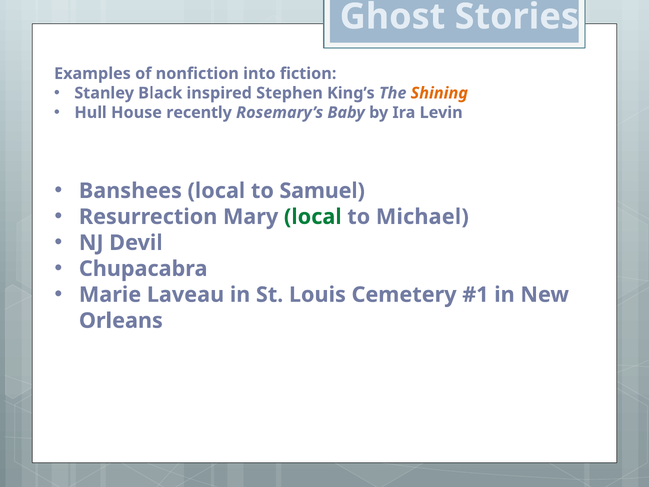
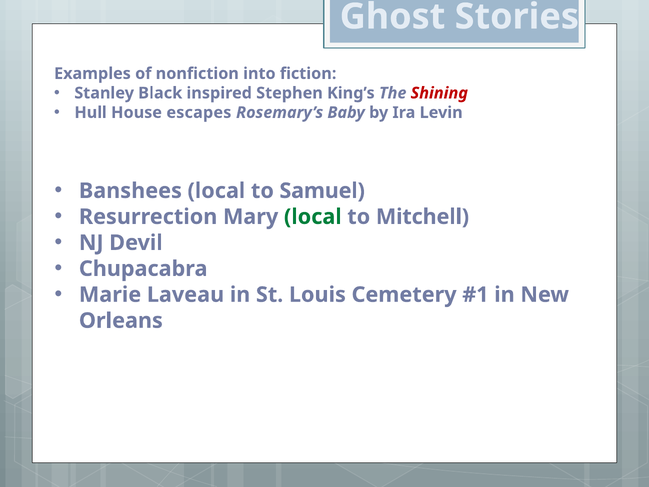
Shining colour: orange -> red
recently: recently -> escapes
Michael: Michael -> Mitchell
